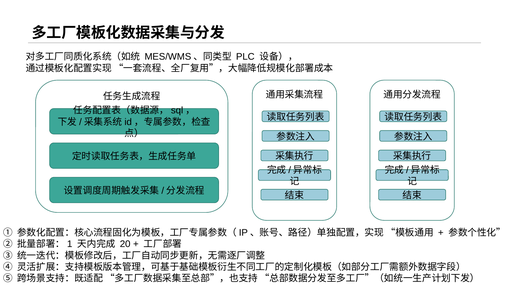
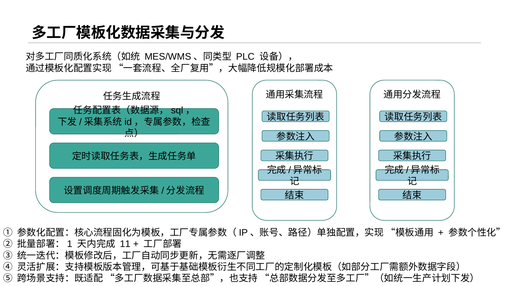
20: 20 -> 11
